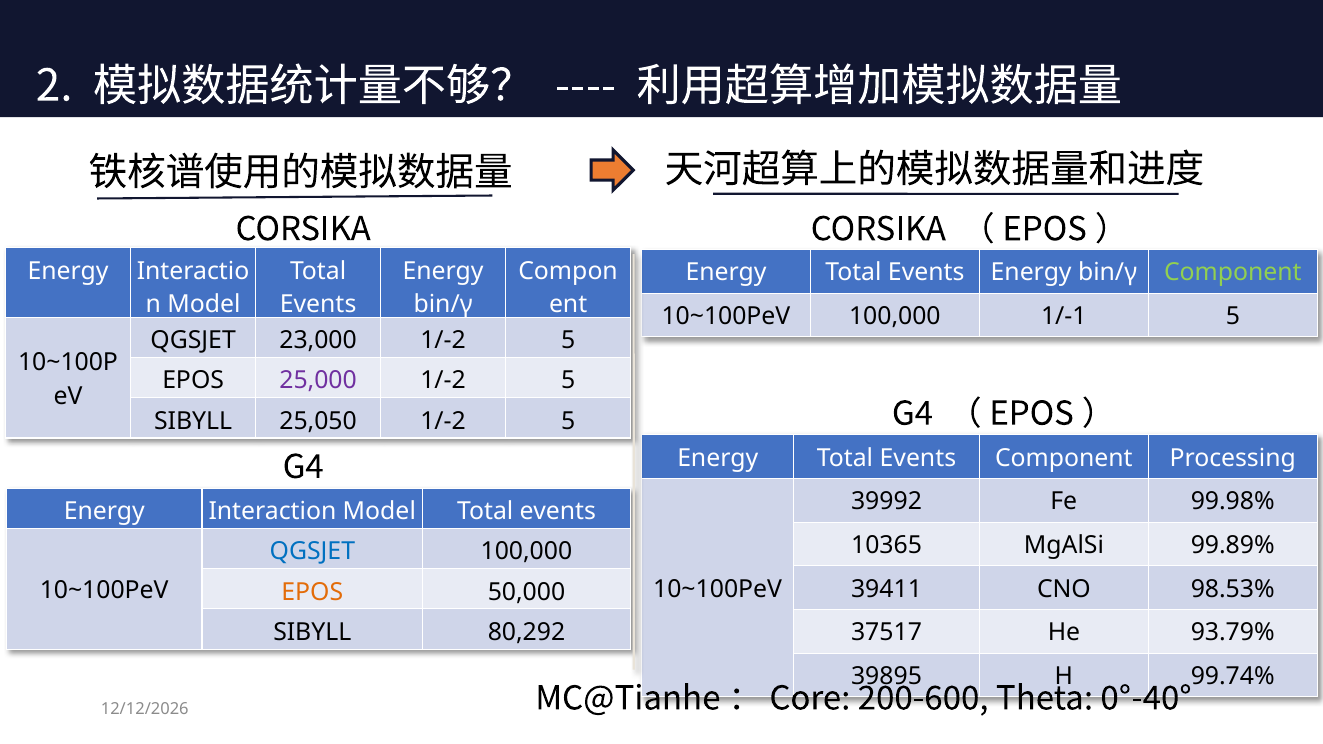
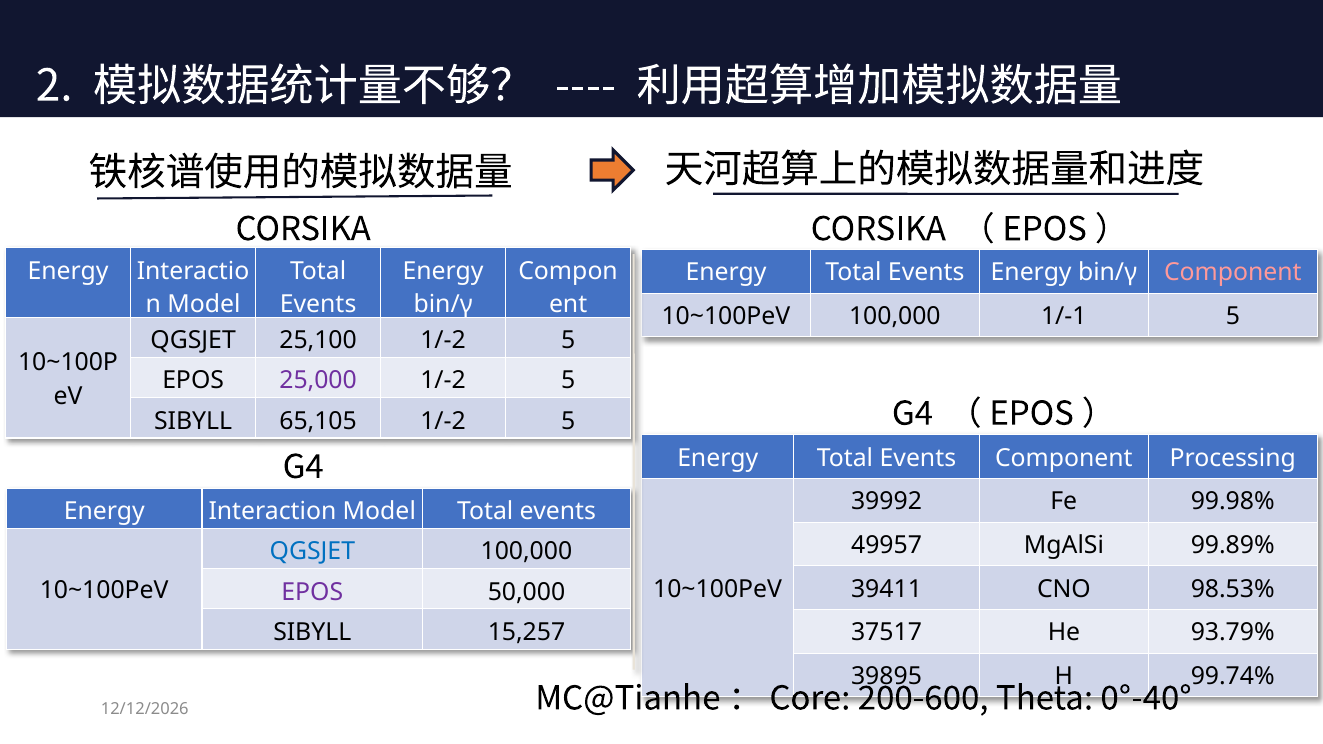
Component at (1233, 273) colour: light green -> pink
23,000: 23,000 -> 25,100
25,050: 25,050 -> 65,105
10365: 10365 -> 49957
EPOS at (312, 592) colour: orange -> purple
80,292: 80,292 -> 15,257
